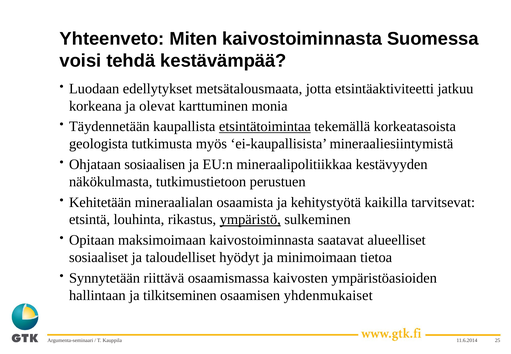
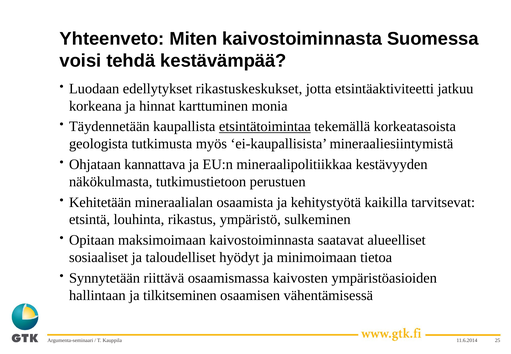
metsätalousmaata: metsätalousmaata -> rikastuskeskukset
olevat: olevat -> hinnat
sosiaalisen: sosiaalisen -> kannattava
ympäristö underline: present -> none
yhdenmukaiset: yhdenmukaiset -> vähentämisessä
